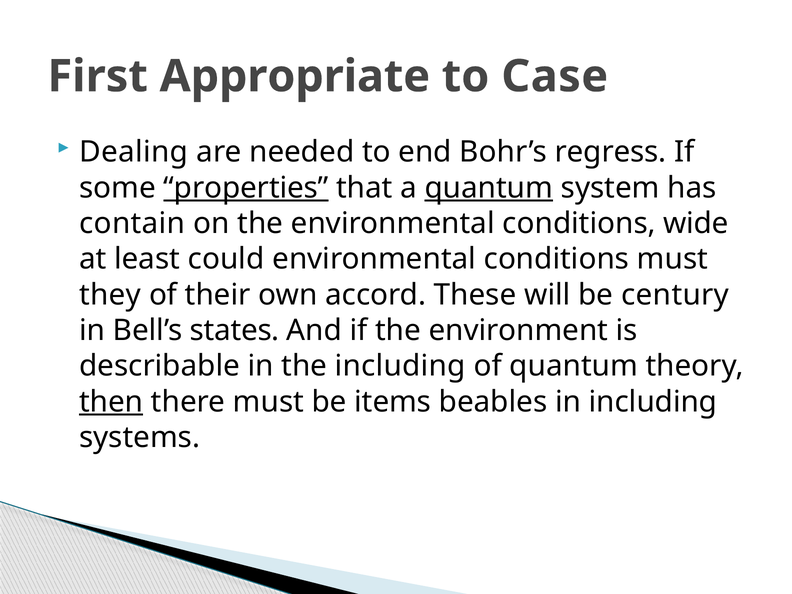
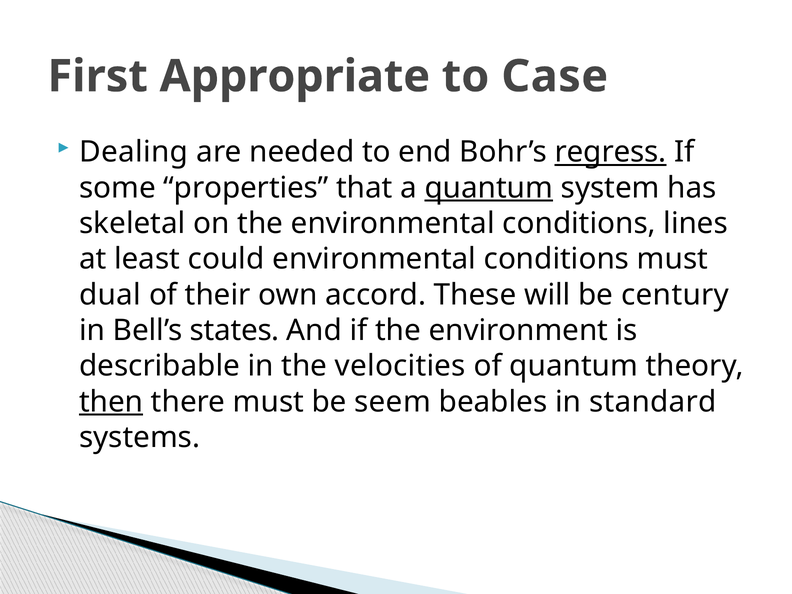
regress underline: none -> present
properties underline: present -> none
contain: contain -> skeletal
wide: wide -> lines
they: they -> dual
the including: including -> velocities
items: items -> seem
in including: including -> standard
